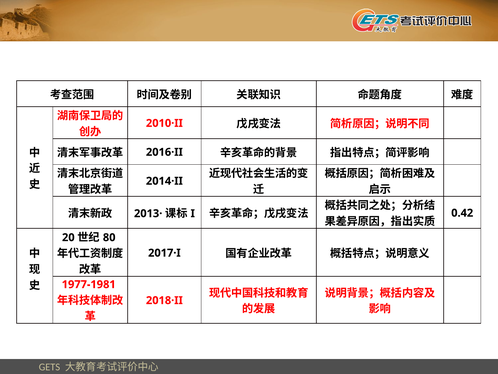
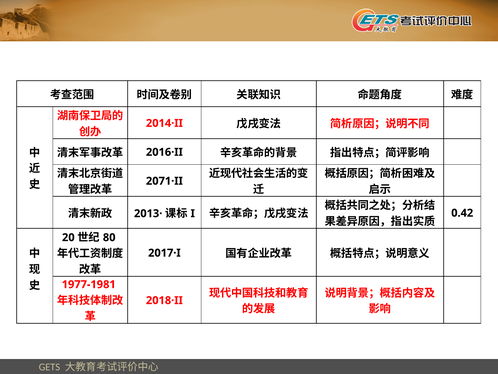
2010·II: 2010·II -> 2014·II
2014·II: 2014·II -> 2071·II
